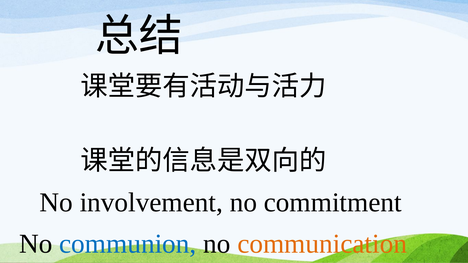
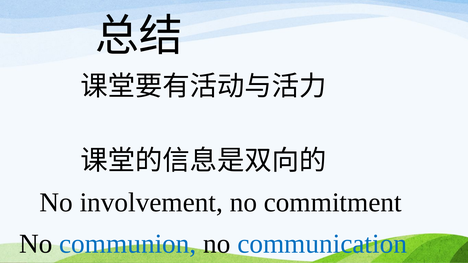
communication colour: orange -> blue
